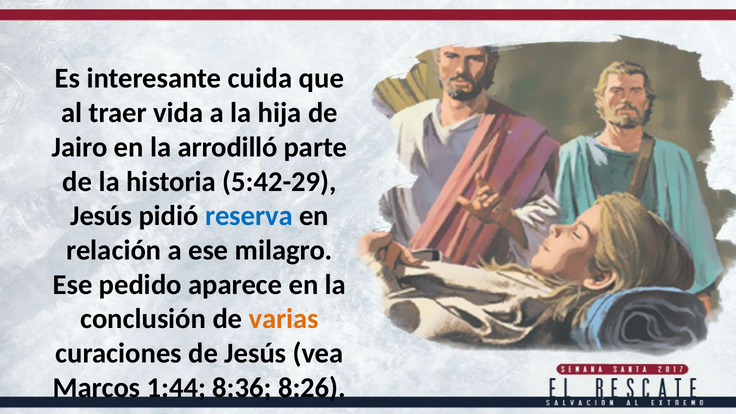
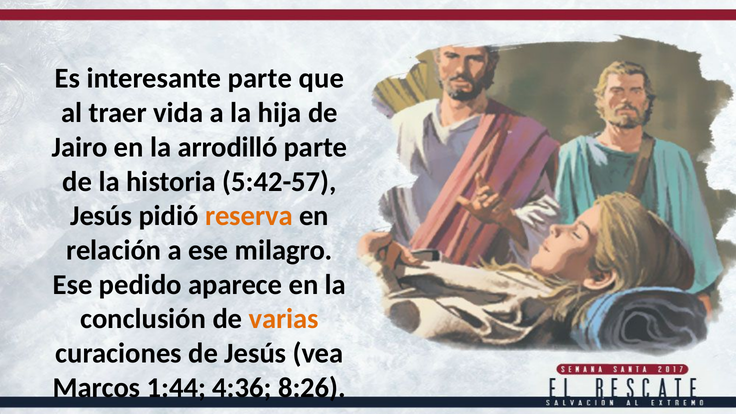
interesante cuida: cuida -> parte
5:42-29: 5:42-29 -> 5:42-57
reserva colour: blue -> orange
8:36: 8:36 -> 4:36
